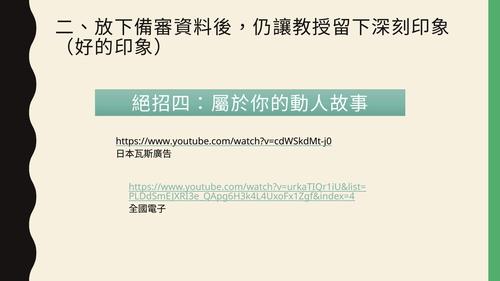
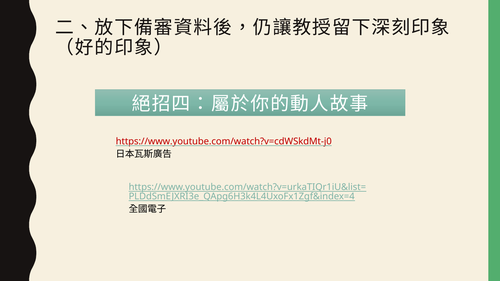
https://www.youtube.com/watch?v=cdWSkdMt-j0 colour: black -> red
